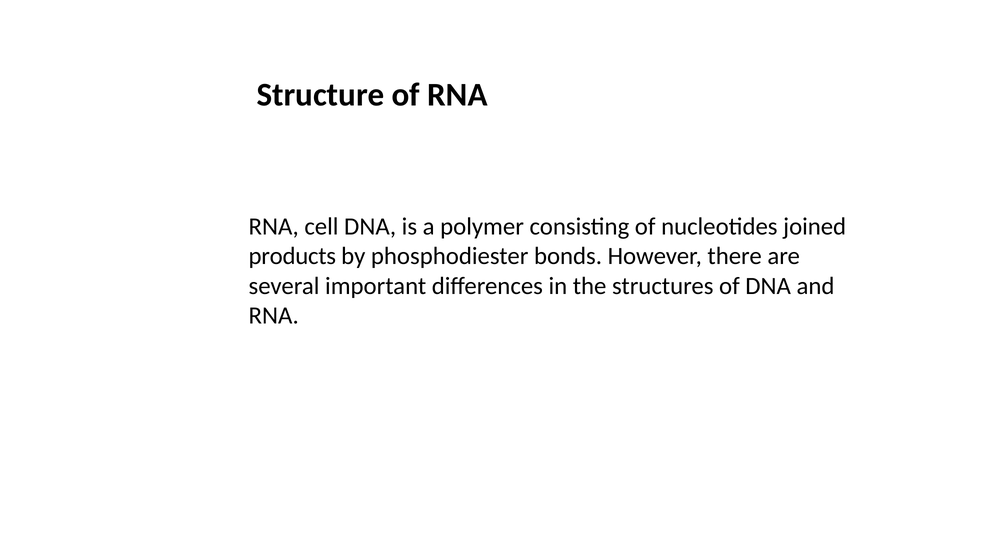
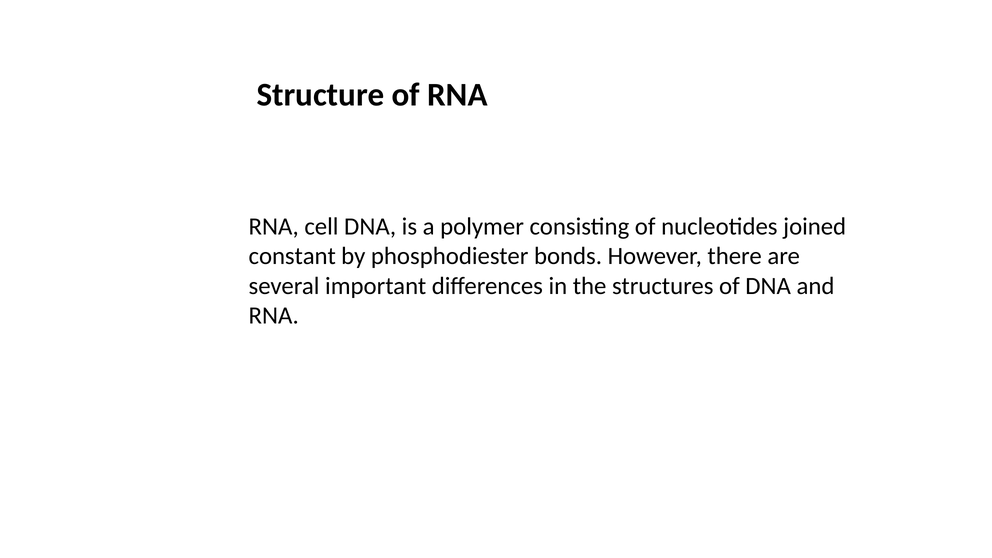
products: products -> constant
